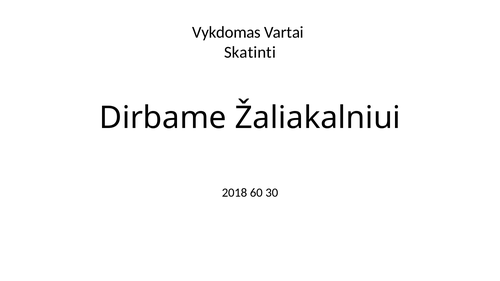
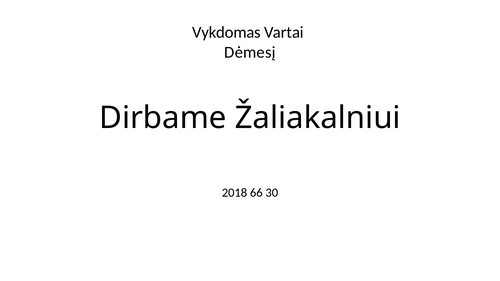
Skatinti: Skatinti -> Dėmesį
60: 60 -> 66
